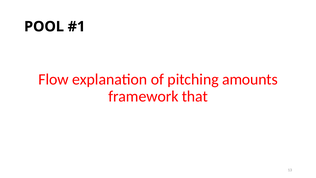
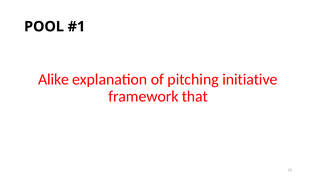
Flow: Flow -> Alike
amounts: amounts -> initiative
